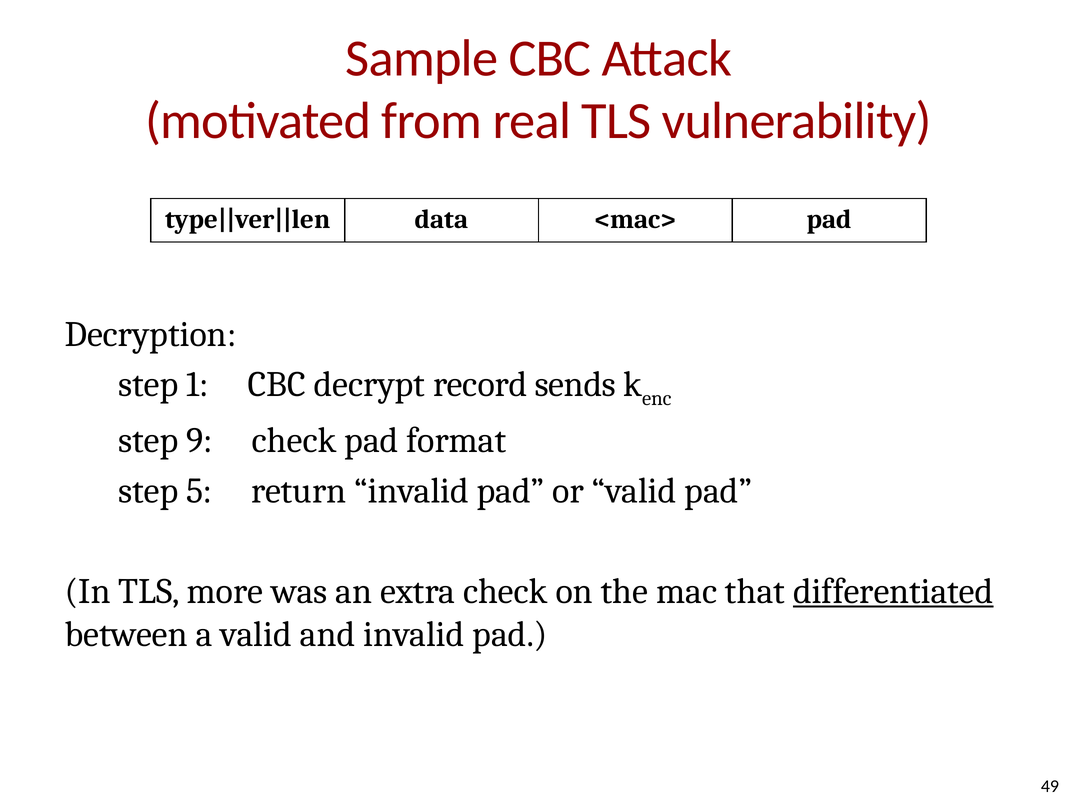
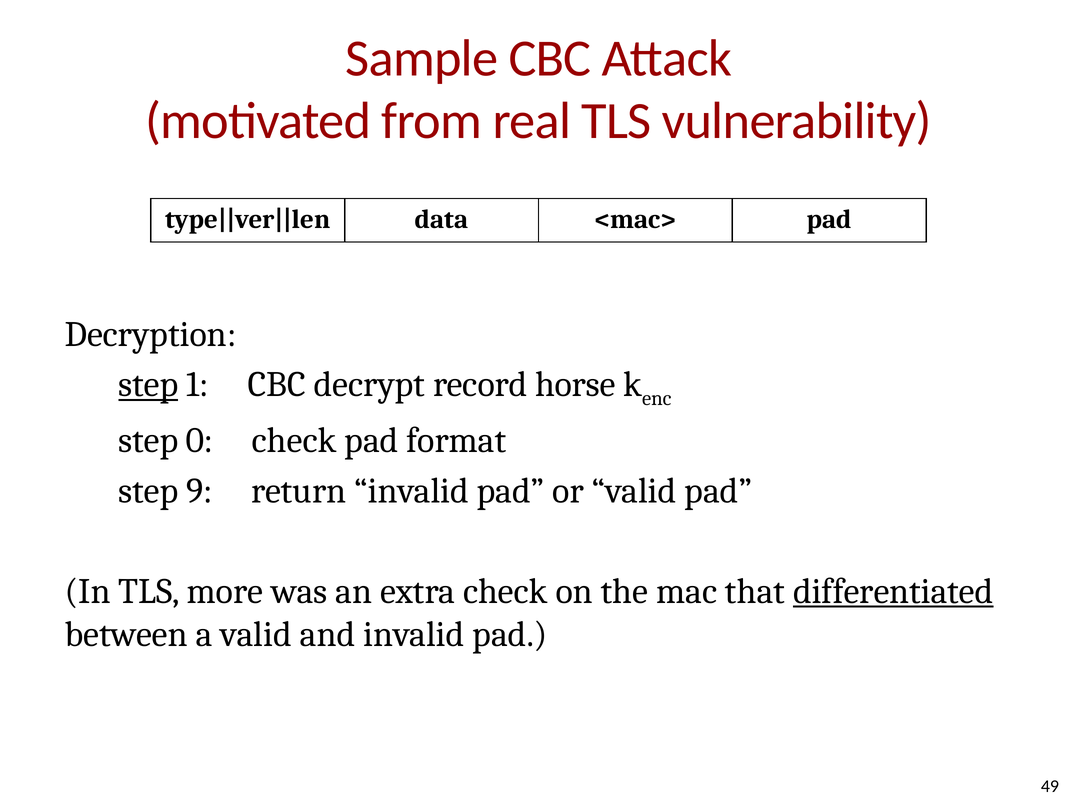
step at (148, 385) underline: none -> present
sends: sends -> horse
9: 9 -> 0
5: 5 -> 9
